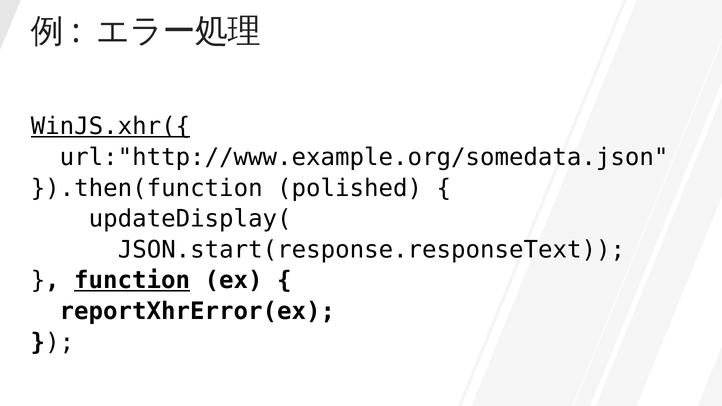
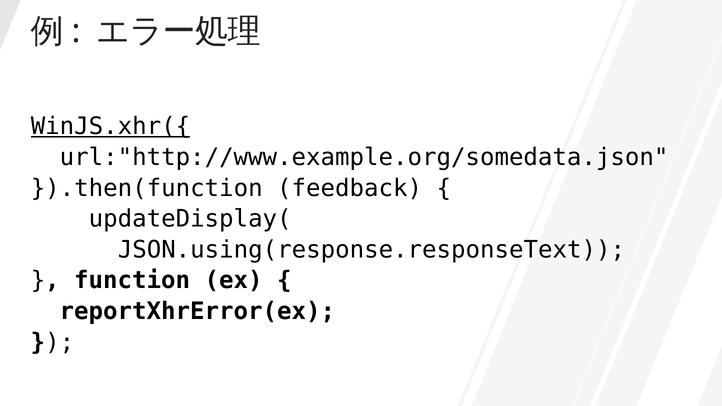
polished: polished -> feedback
JSON.start(response.responseText: JSON.start(response.responseText -> JSON.using(response.responseText
function underline: present -> none
